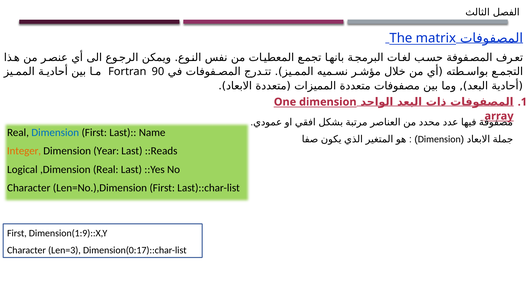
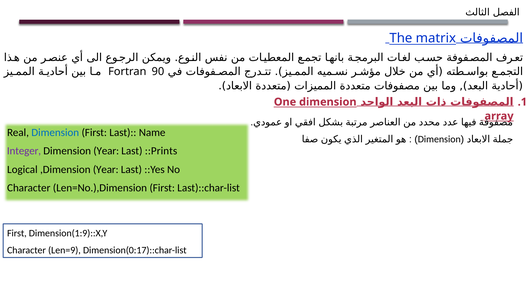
Integer colour: orange -> purple
::Reads: ::Reads -> ::Prints
,Dimension Real: Real -> Year
Len=3: Len=3 -> Len=9
